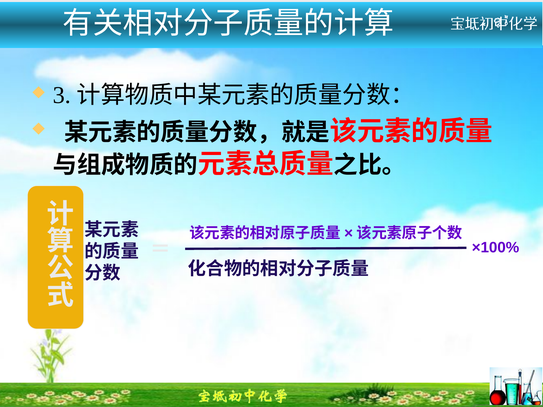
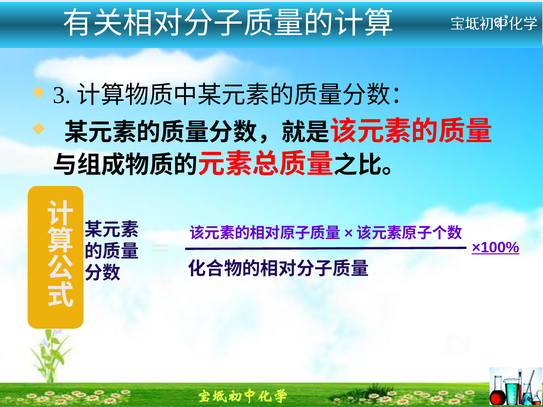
×100% underline: none -> present
